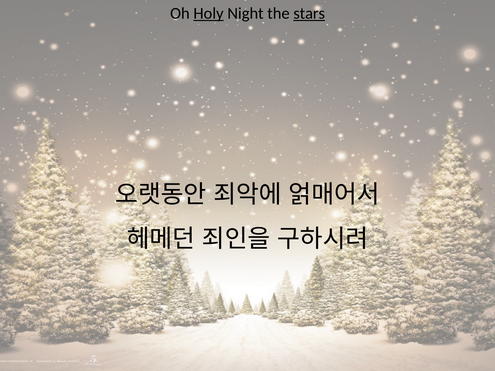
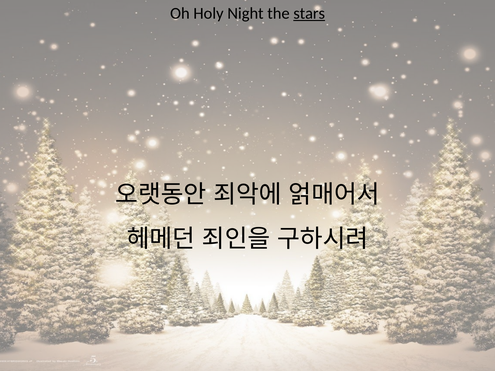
Holy underline: present -> none
